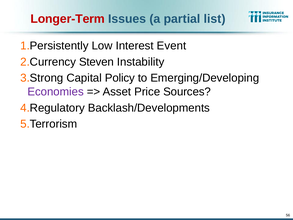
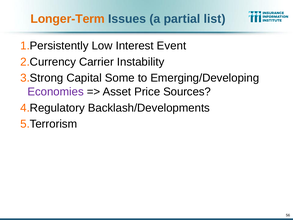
Longer-Term colour: red -> orange
Steven: Steven -> Carrier
Policy: Policy -> Some
